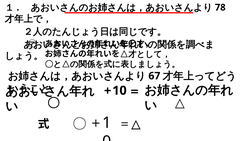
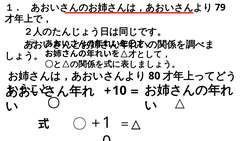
78: 78 -> 79
67: 67 -> 80
